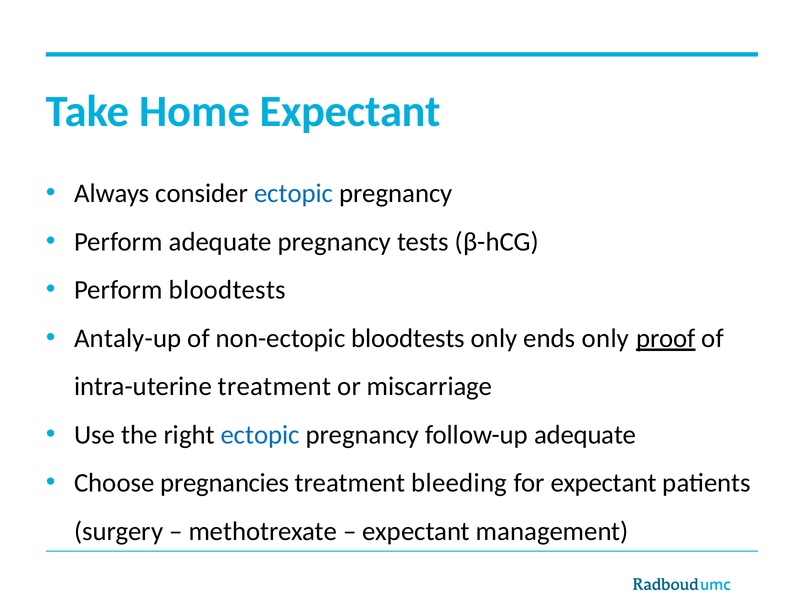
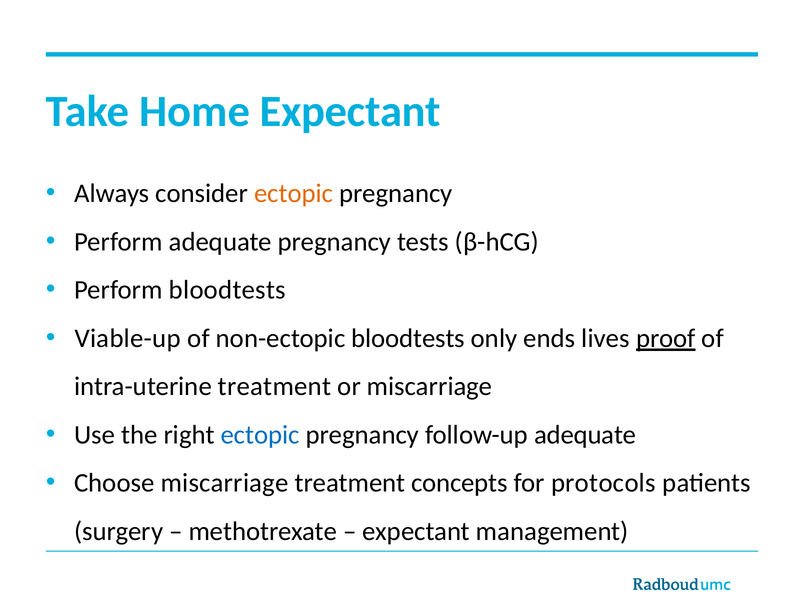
ectopic at (294, 194) colour: blue -> orange
Antaly-up: Antaly-up -> Viable-up
ends only: only -> lives
Choose pregnancies: pregnancies -> miscarriage
bleeding: bleeding -> concepts
for expectant: expectant -> protocols
